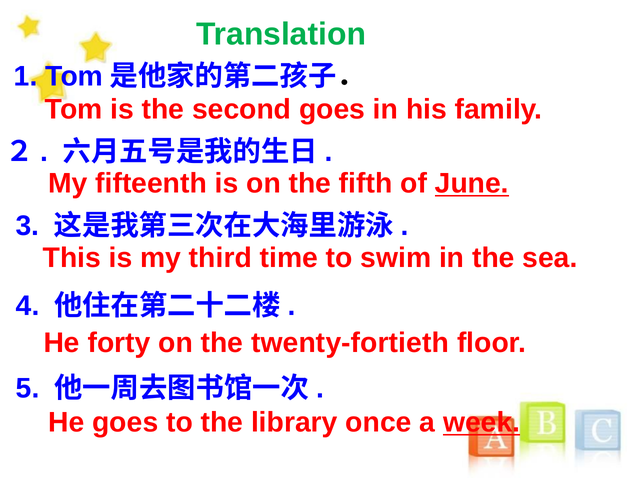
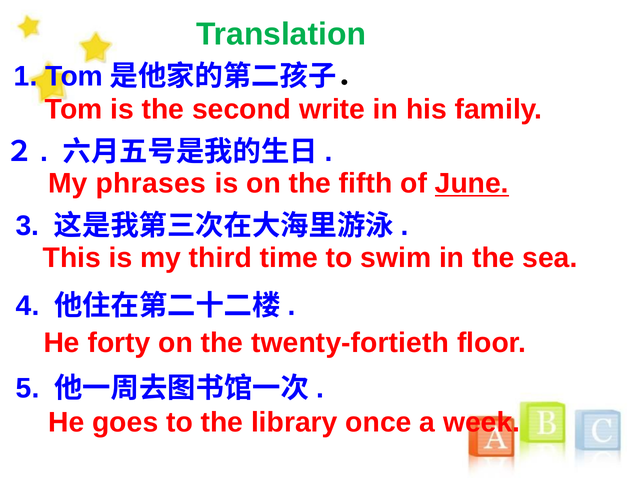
second goes: goes -> write
fifteenth: fifteenth -> phrases
week underline: present -> none
